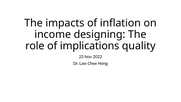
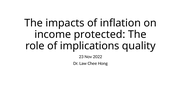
designing: designing -> protected
